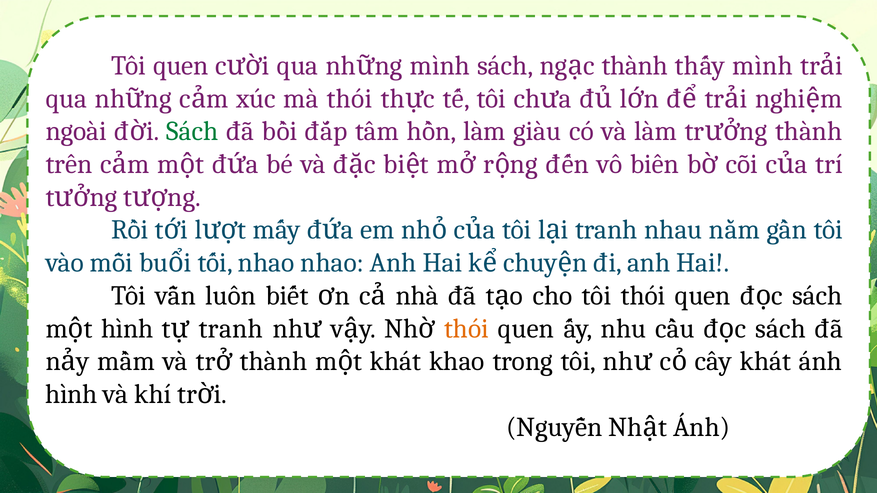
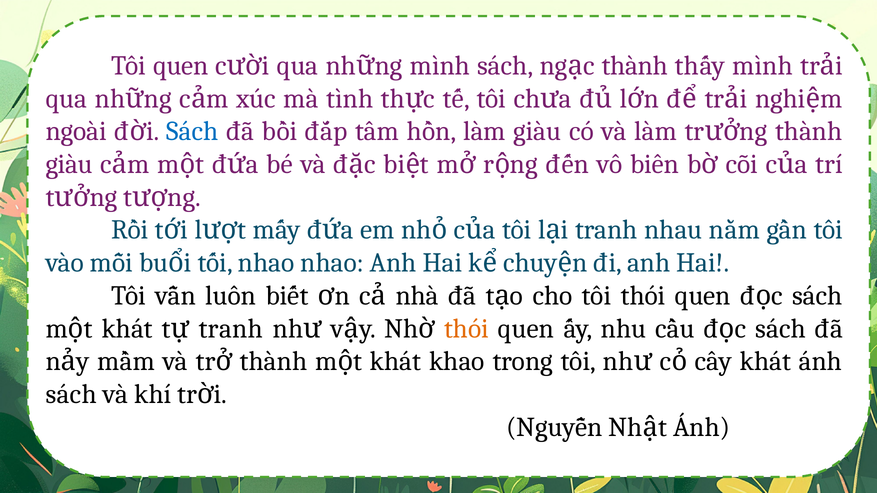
mà thói: thói -> tình
Sách at (192, 131) colour: green -> blue
trên at (69, 164): trên -> giàu
hình at (127, 329): hình -> khát
hình at (71, 395): hình -> sách
